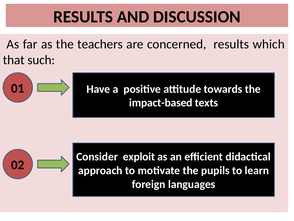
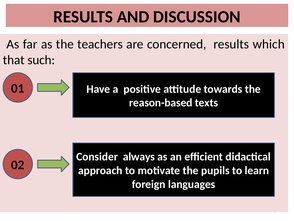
impact-based: impact-based -> reason-based
exploit: exploit -> always
